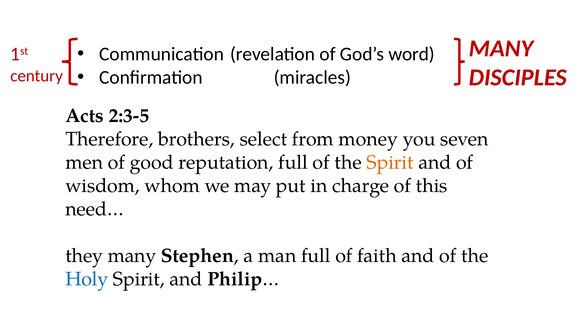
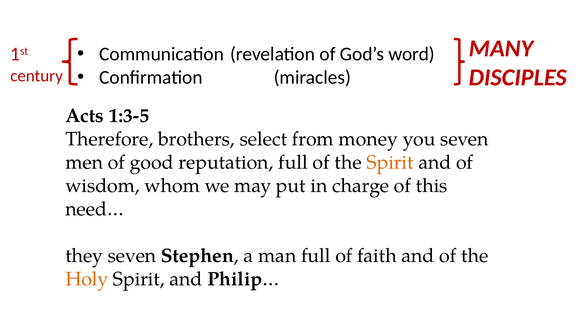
2:3-5: 2:3-5 -> 1:3-5
they many: many -> seven
Holy colour: blue -> orange
